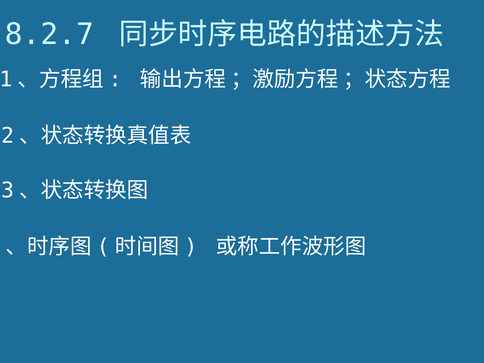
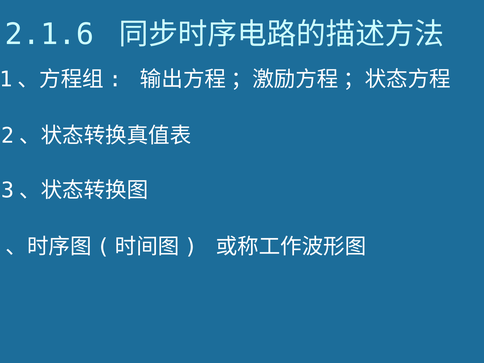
8.2.7: 8.2.7 -> 2.1.6
